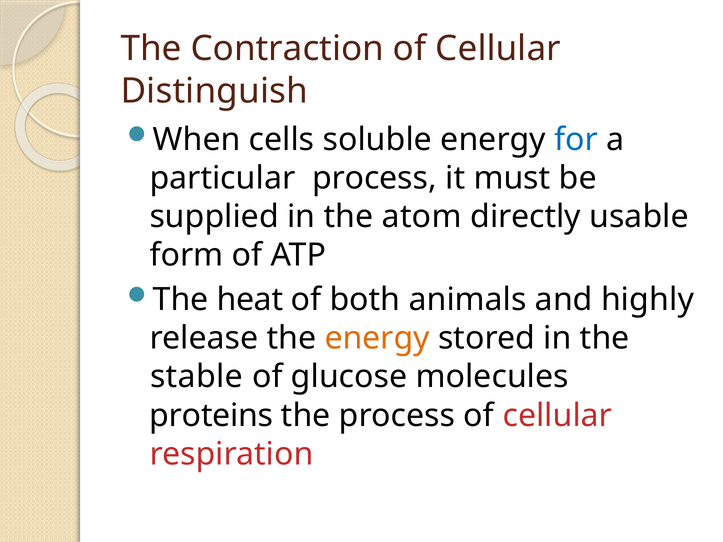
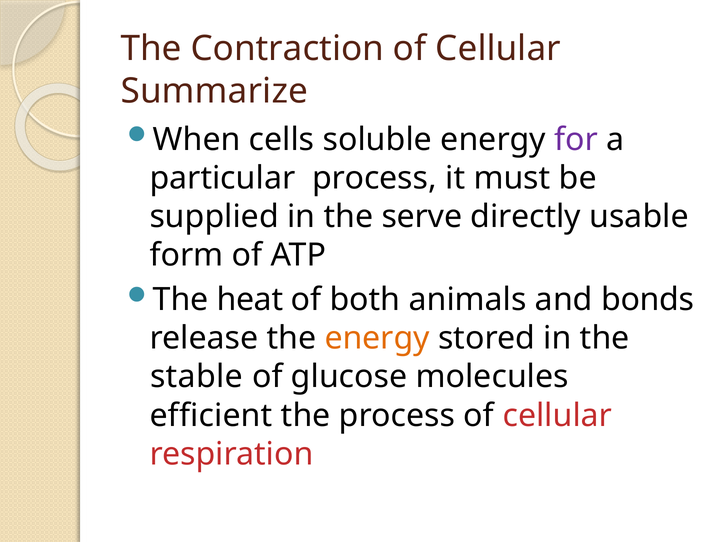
Distinguish: Distinguish -> Summarize
for colour: blue -> purple
atom: atom -> serve
highly: highly -> bonds
proteins: proteins -> efficient
